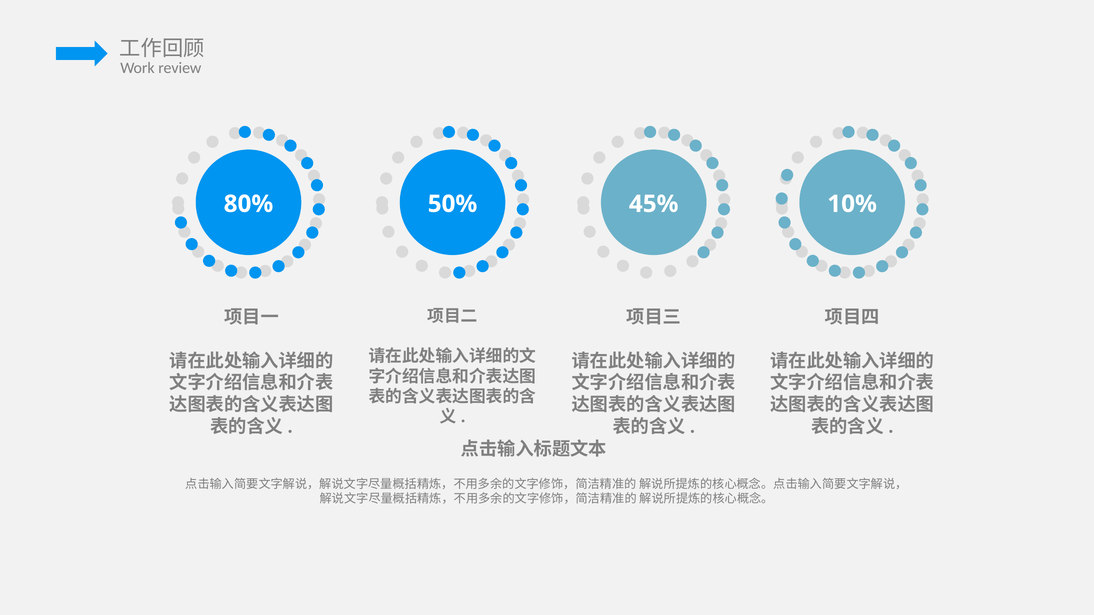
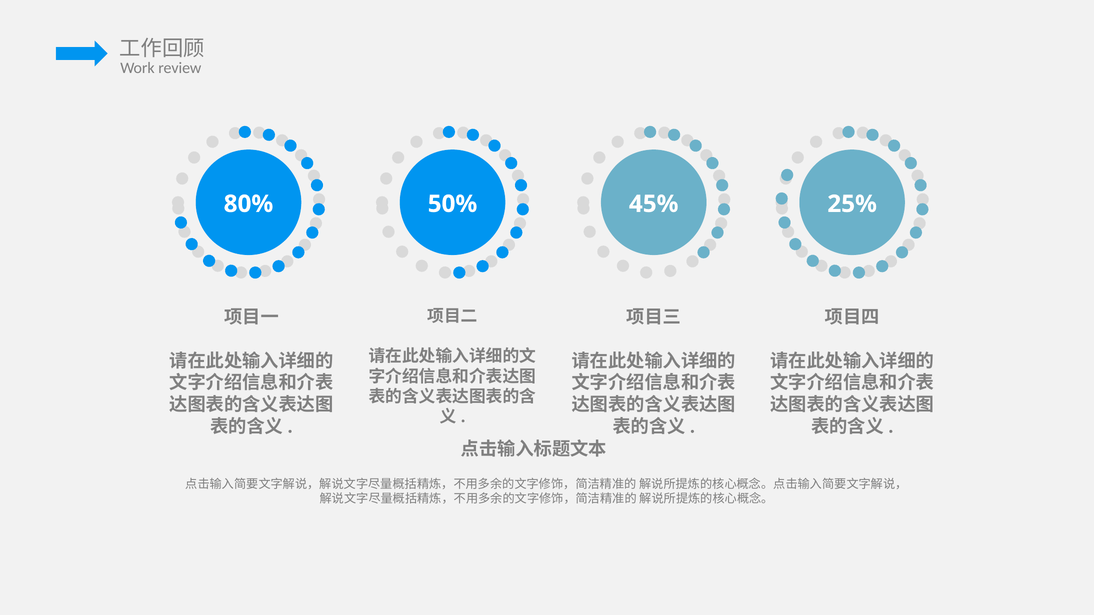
10%: 10% -> 25%
